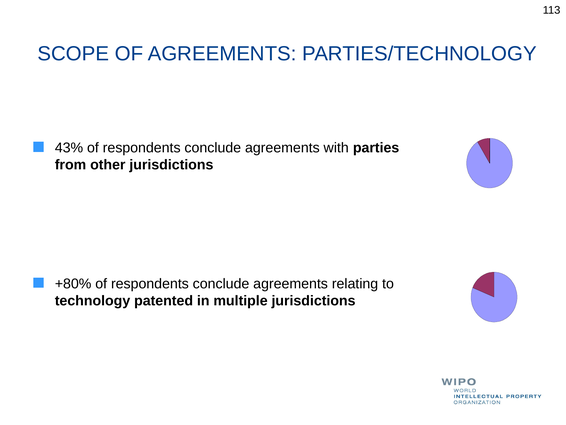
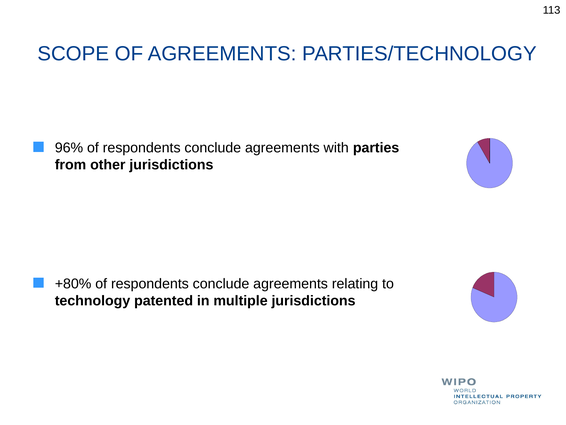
43%: 43% -> 96%
